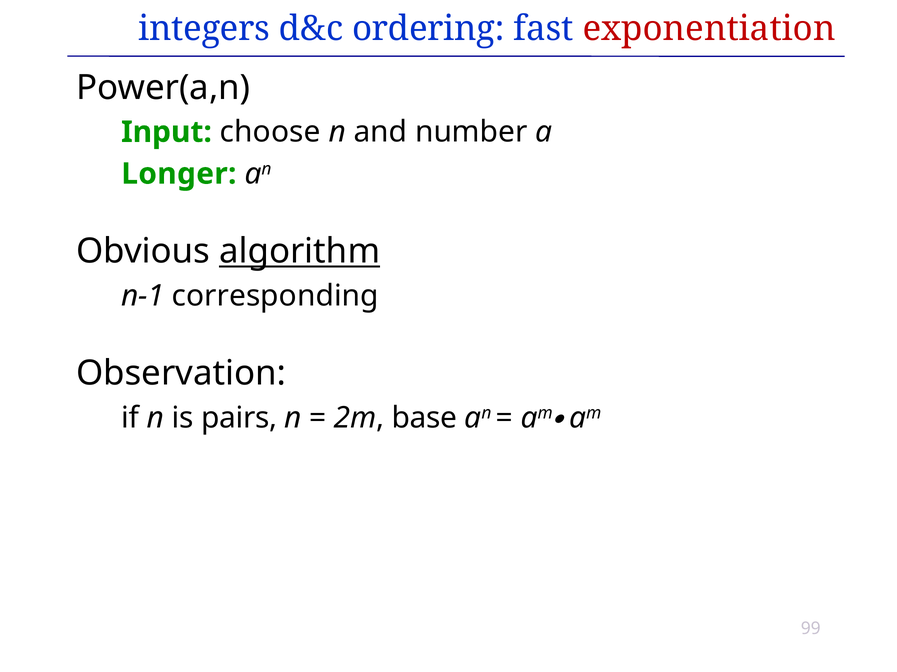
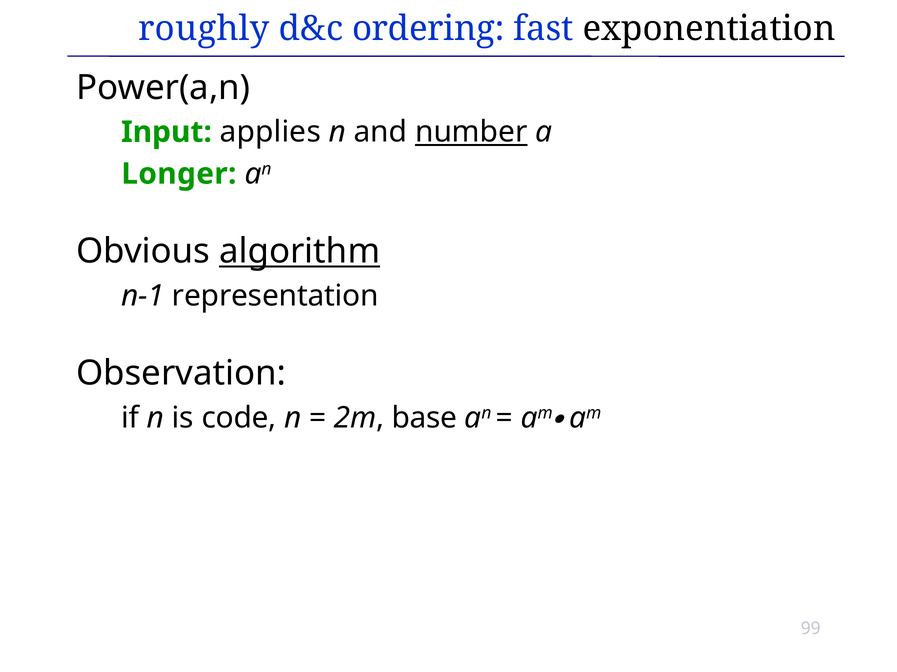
integers: integers -> roughly
exponentiation colour: red -> black
choose: choose -> applies
number underline: none -> present
corresponding: corresponding -> representation
pairs: pairs -> code
